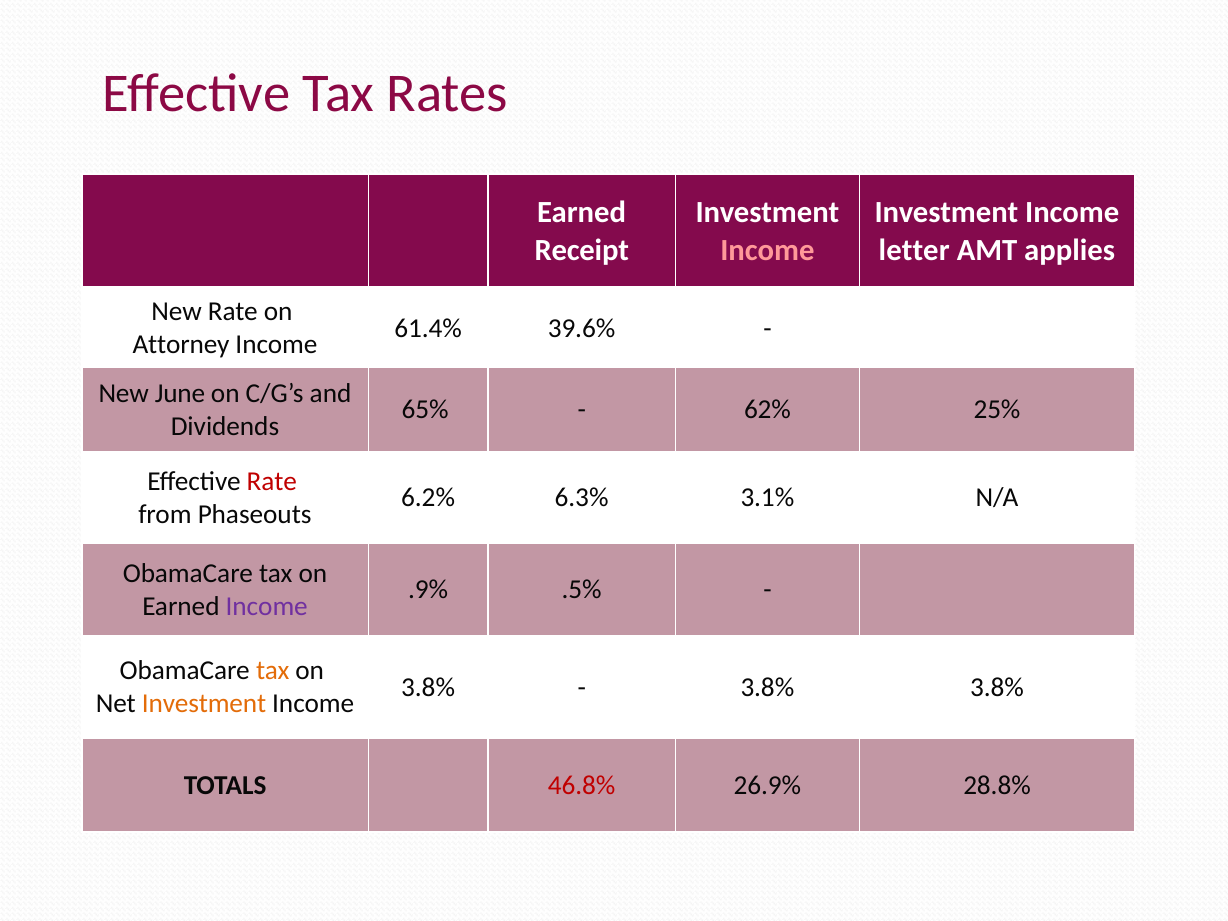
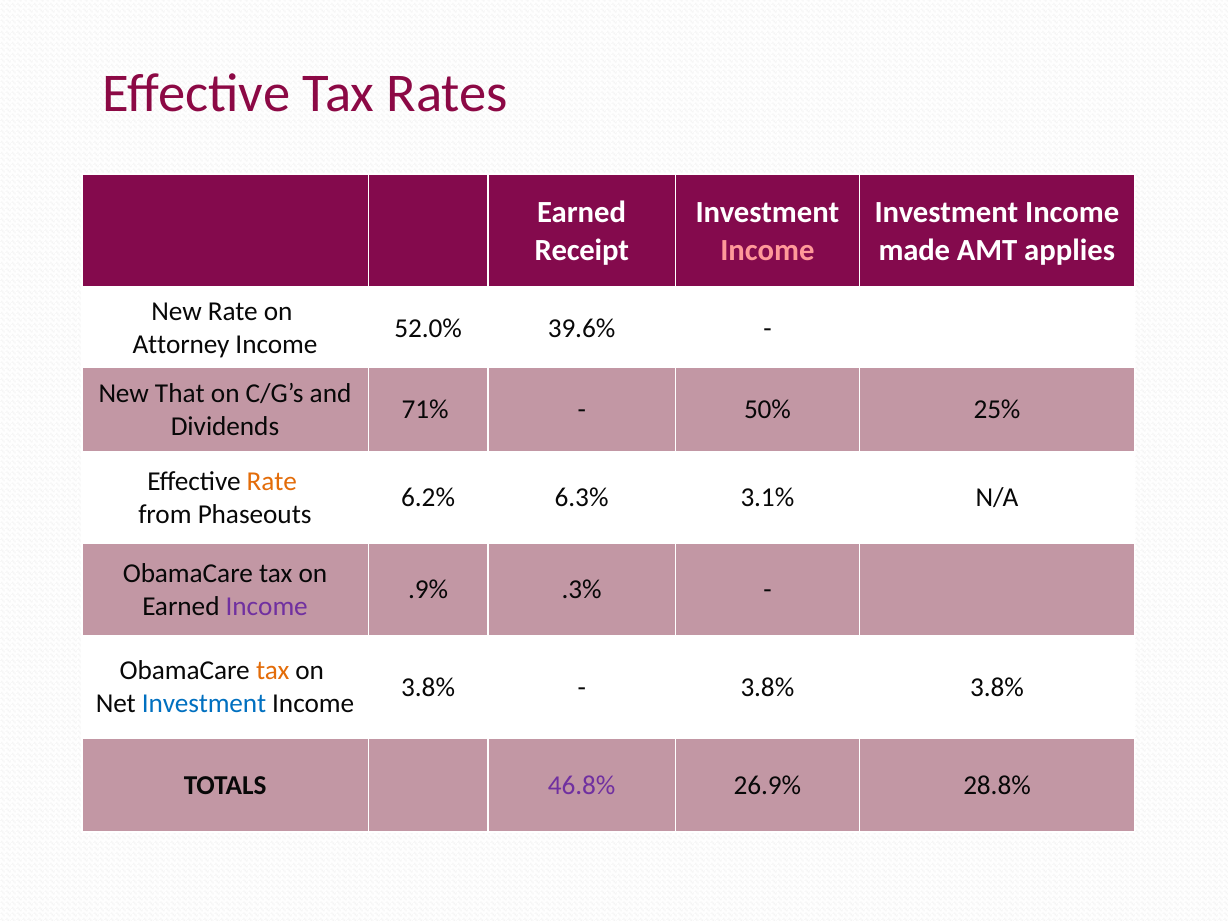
letter: letter -> made
61.4%: 61.4% -> 52.0%
June: June -> That
65%: 65% -> 71%
62%: 62% -> 50%
Rate at (272, 481) colour: red -> orange
.5%: .5% -> .3%
Investment at (204, 704) colour: orange -> blue
46.8% colour: red -> purple
